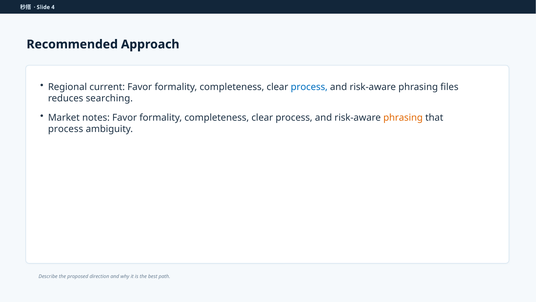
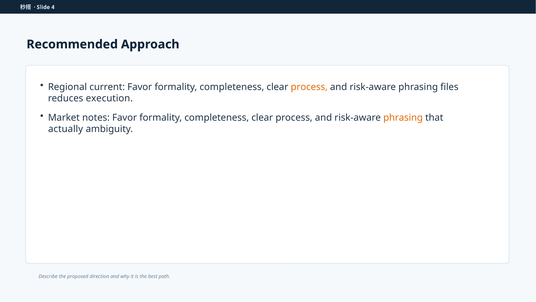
process at (309, 87) colour: blue -> orange
searching: searching -> execution
process at (66, 129): process -> actually
